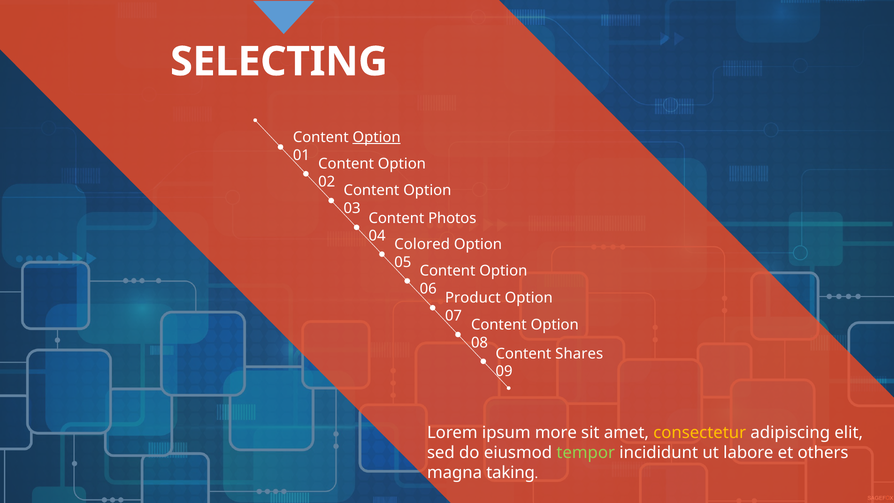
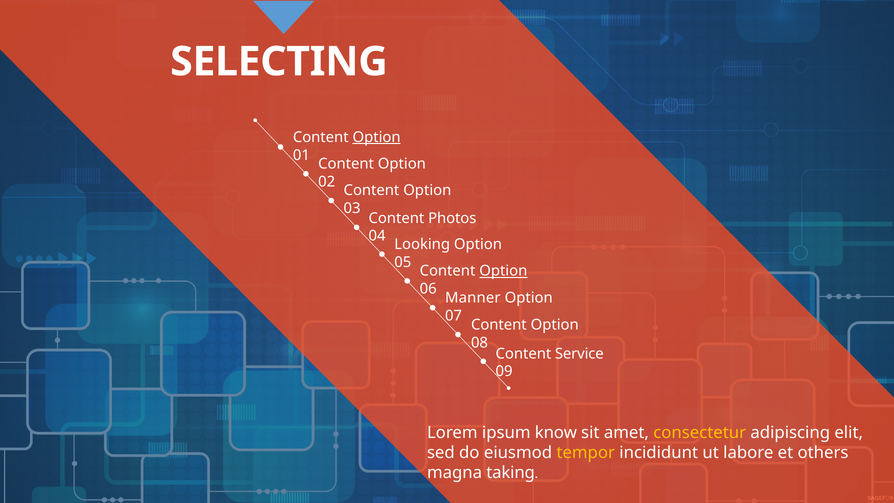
Colored: Colored -> Looking
Option at (503, 271) underline: none -> present
Product: Product -> Manner
Shares: Shares -> Service
more: more -> know
tempor colour: light green -> yellow
